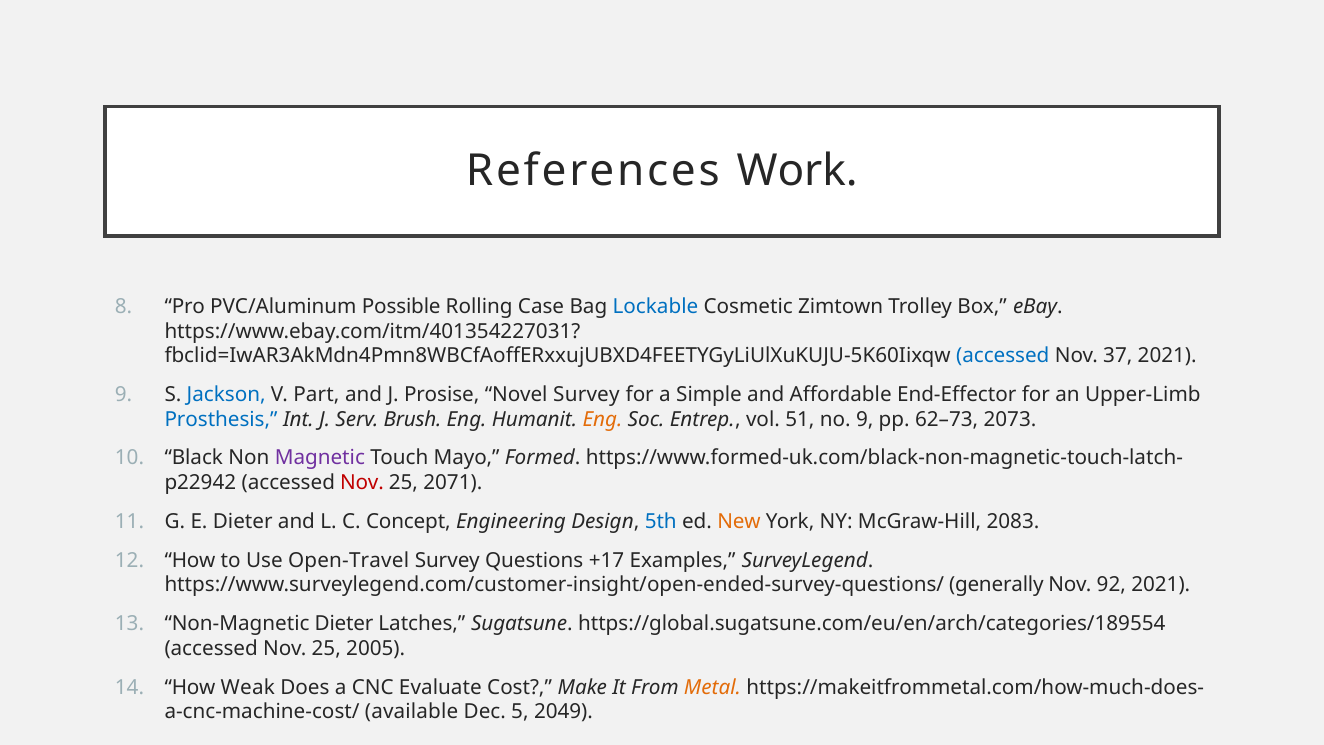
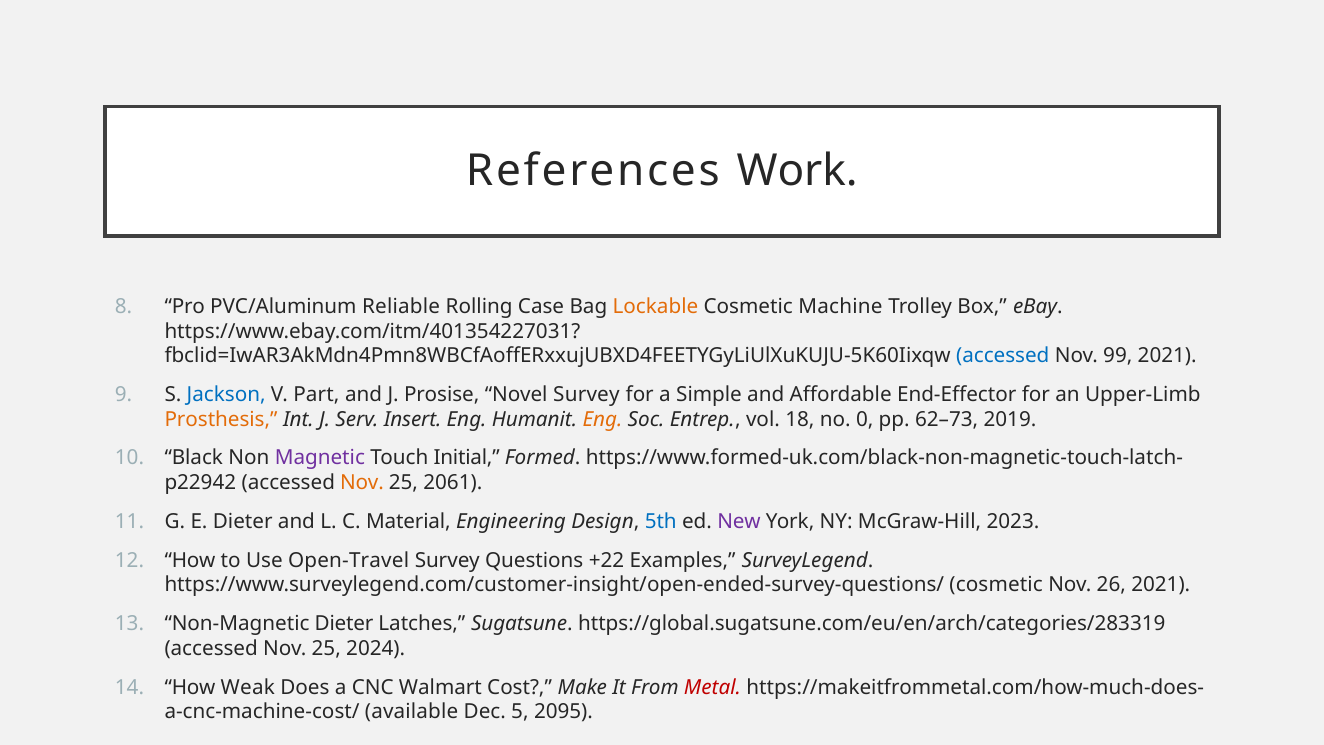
Possible: Possible -> Reliable
Lockable colour: blue -> orange
Zimtown: Zimtown -> Machine
37: 37 -> 99
Prosthesis colour: blue -> orange
Brush: Brush -> Insert
51: 51 -> 18
no 9: 9 -> 0
2073: 2073 -> 2019
Mayo: Mayo -> Initial
Nov at (362, 483) colour: red -> orange
2071: 2071 -> 2061
Concept: Concept -> Material
New colour: orange -> purple
2083: 2083 -> 2023
+17: +17 -> +22
https://www.surveylegend.com/customer-insight/open-ended-survey-questions/ generally: generally -> cosmetic
92: 92 -> 26
https://global.sugatsune.com/eu/en/arch/categories/189554: https://global.sugatsune.com/eu/en/arch/categories/189554 -> https://global.sugatsune.com/eu/en/arch/categories/283319
2005: 2005 -> 2024
Evaluate: Evaluate -> Walmart
Metal colour: orange -> red
2049: 2049 -> 2095
